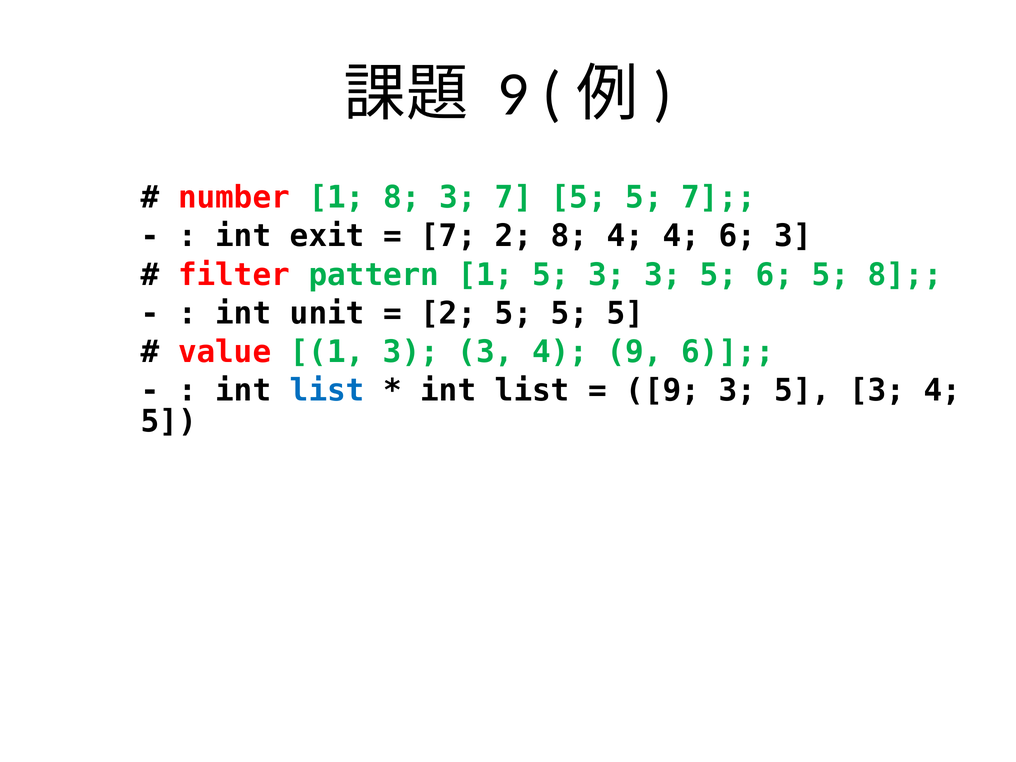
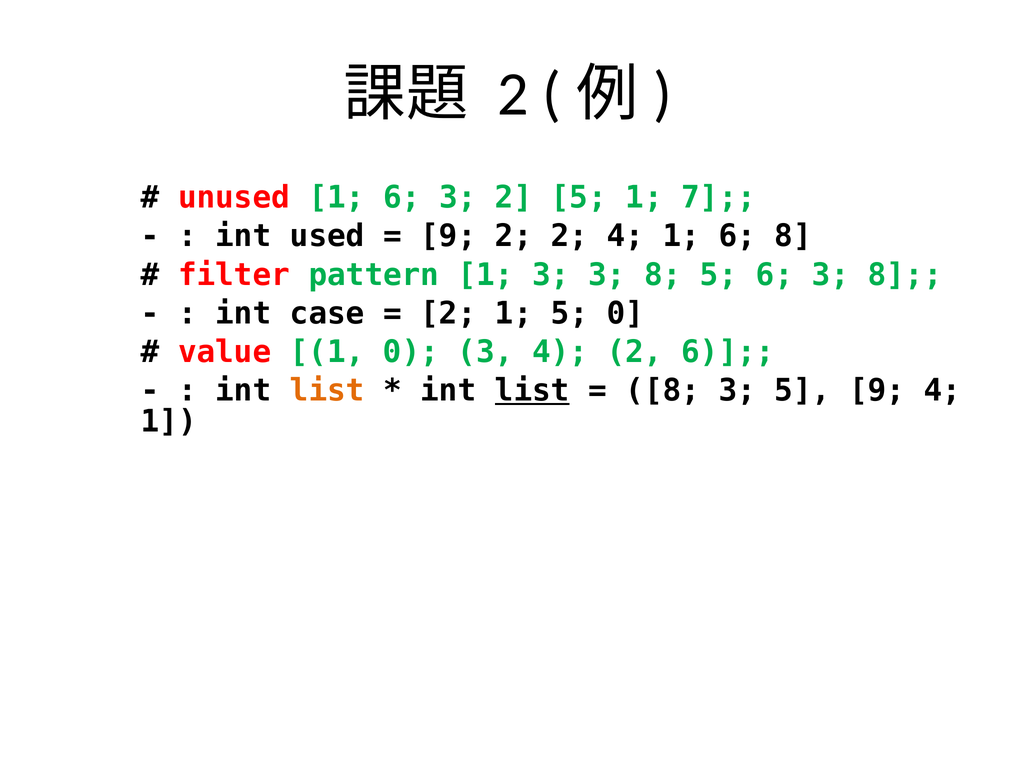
9 at (513, 94): 9 -> 2
number: number -> unused
8 at (402, 197): 8 -> 6
3 7: 7 -> 2
5 at (644, 197): 5 -> 1
exit: exit -> used
7 at (448, 236): 7 -> 9
2 8: 8 -> 2
4 at (681, 236): 4 -> 1
6 3: 3 -> 8
1 5: 5 -> 3
3 at (663, 275): 3 -> 8
5 6 5: 5 -> 3
unit: unit -> case
2 5: 5 -> 1
5 at (625, 313): 5 -> 0
1 3: 3 -> 0
4 9: 9 -> 2
list at (327, 391) colour: blue -> orange
list at (532, 391) underline: none -> present
9 at (663, 391): 9 -> 8
3 5 3: 3 -> 9
5 at (169, 422): 5 -> 1
